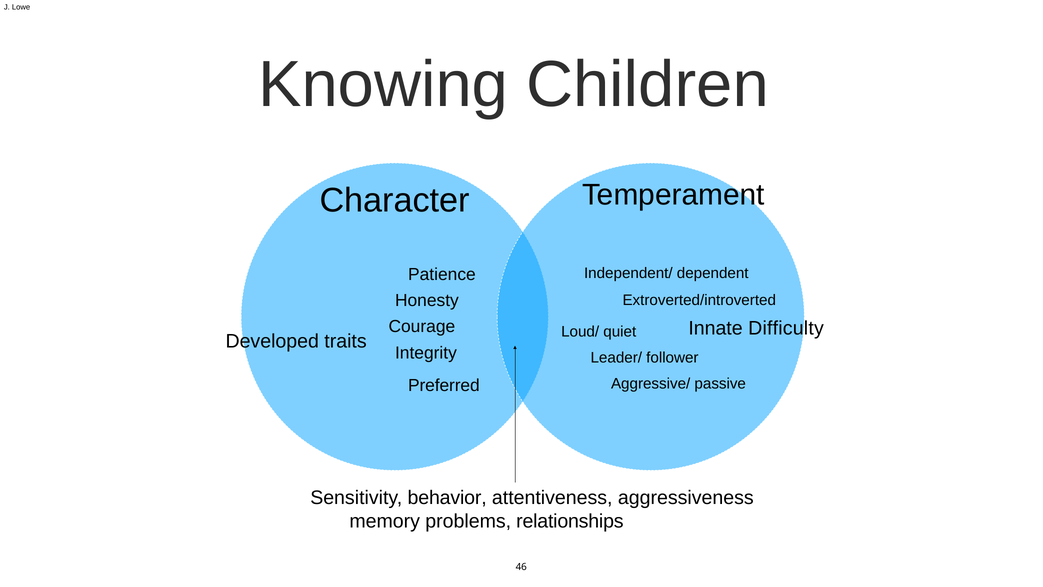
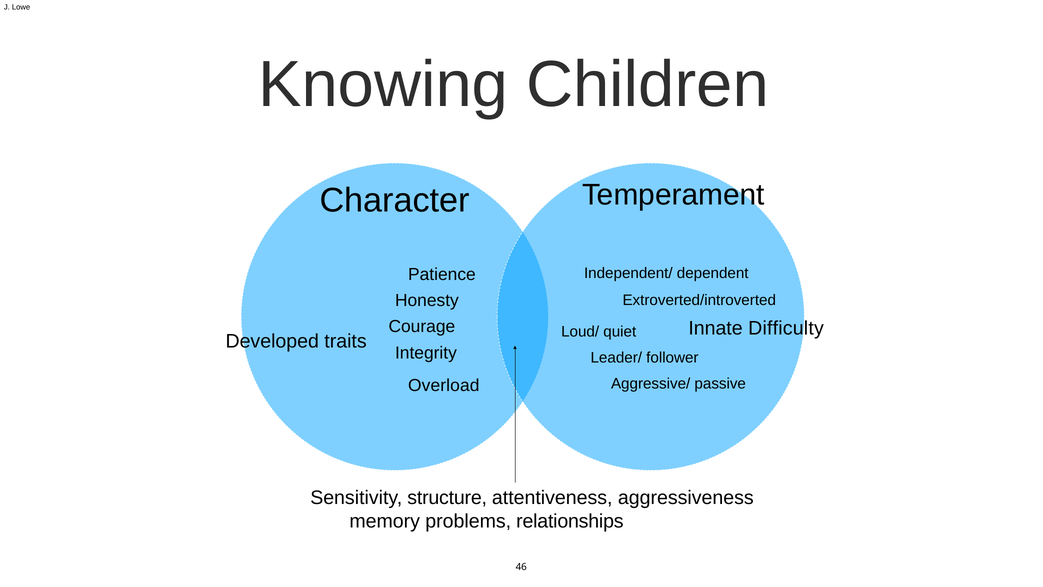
Preferred: Preferred -> Overload
behavior: behavior -> structure
